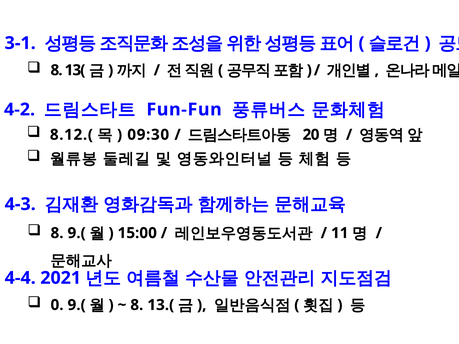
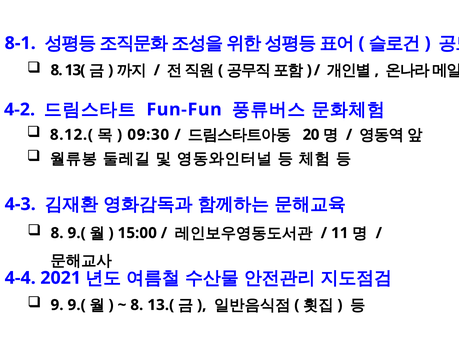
3-1: 3-1 -> 8-1
0: 0 -> 9
